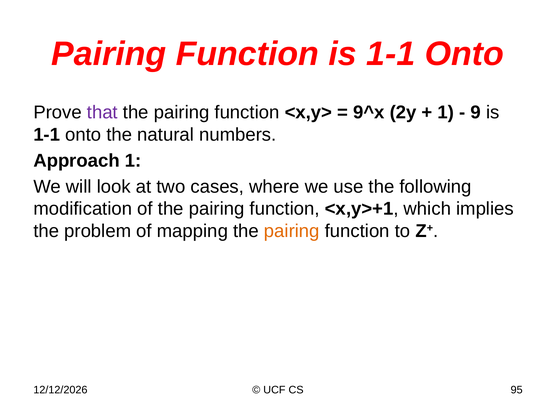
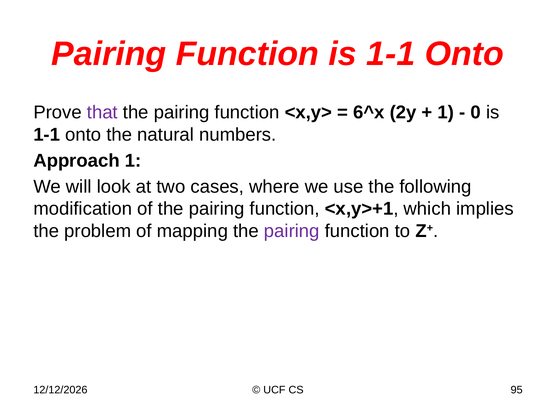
9^x: 9^x -> 6^x
9: 9 -> 0
pairing at (292, 231) colour: orange -> purple
